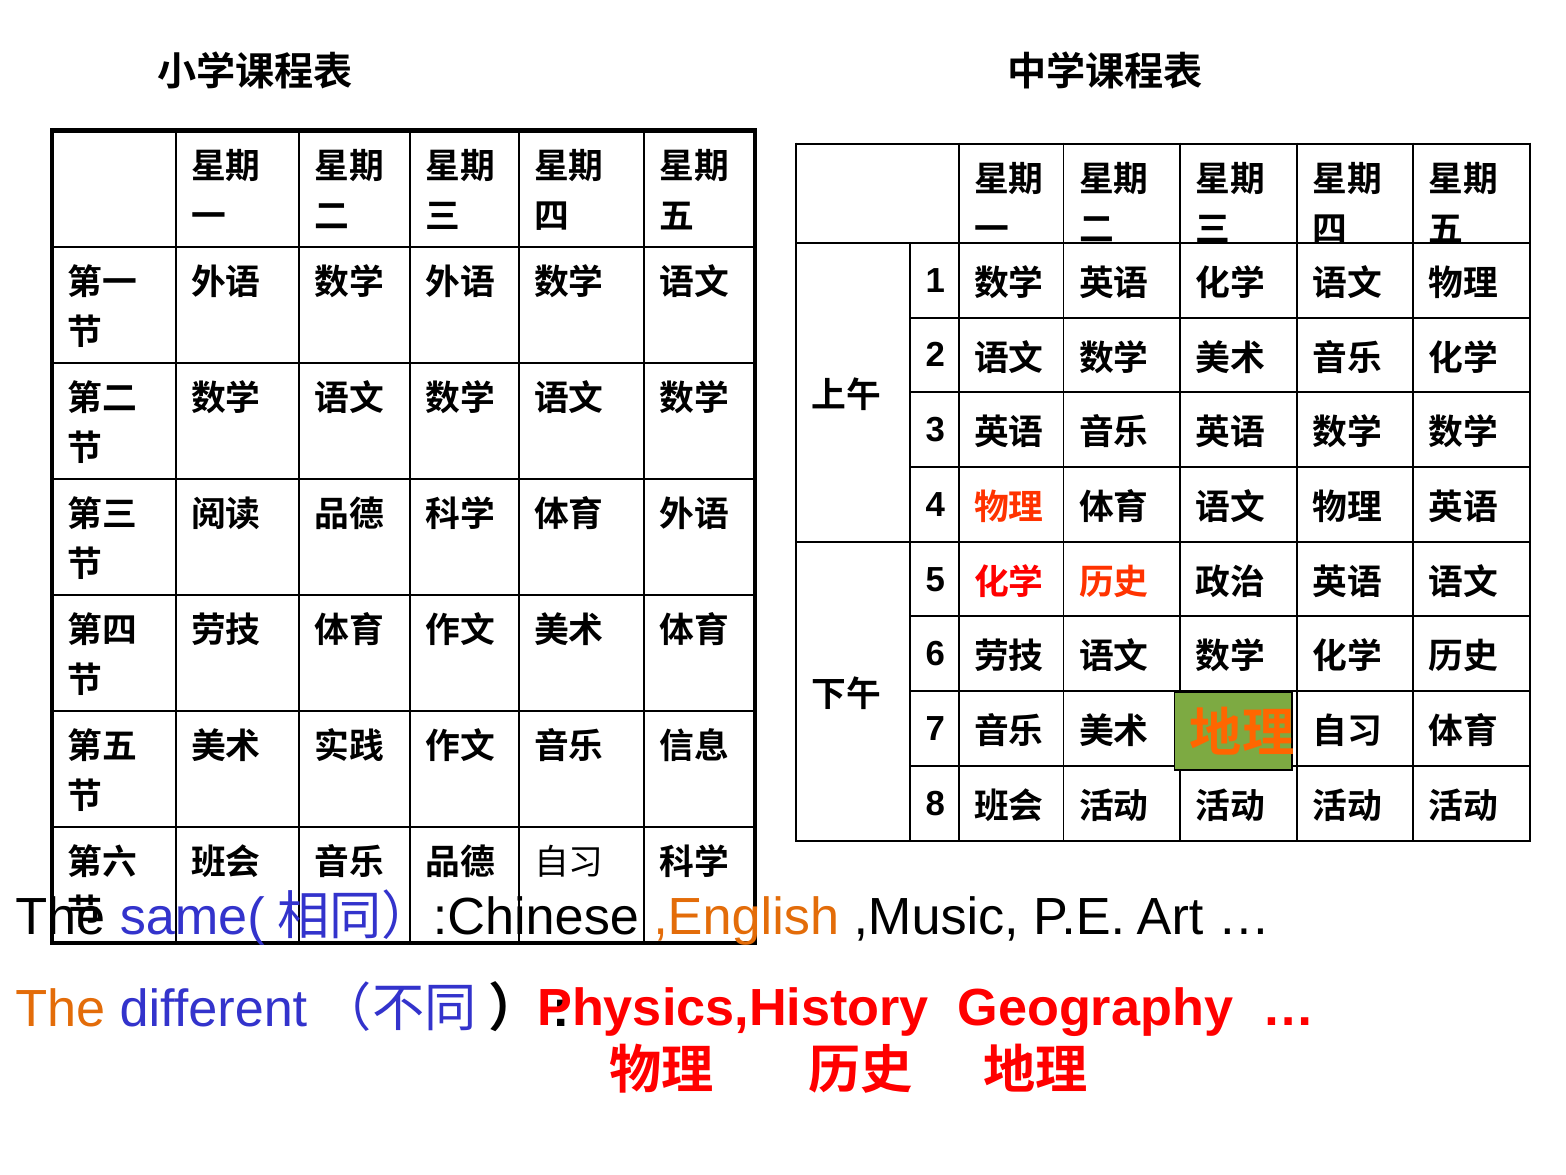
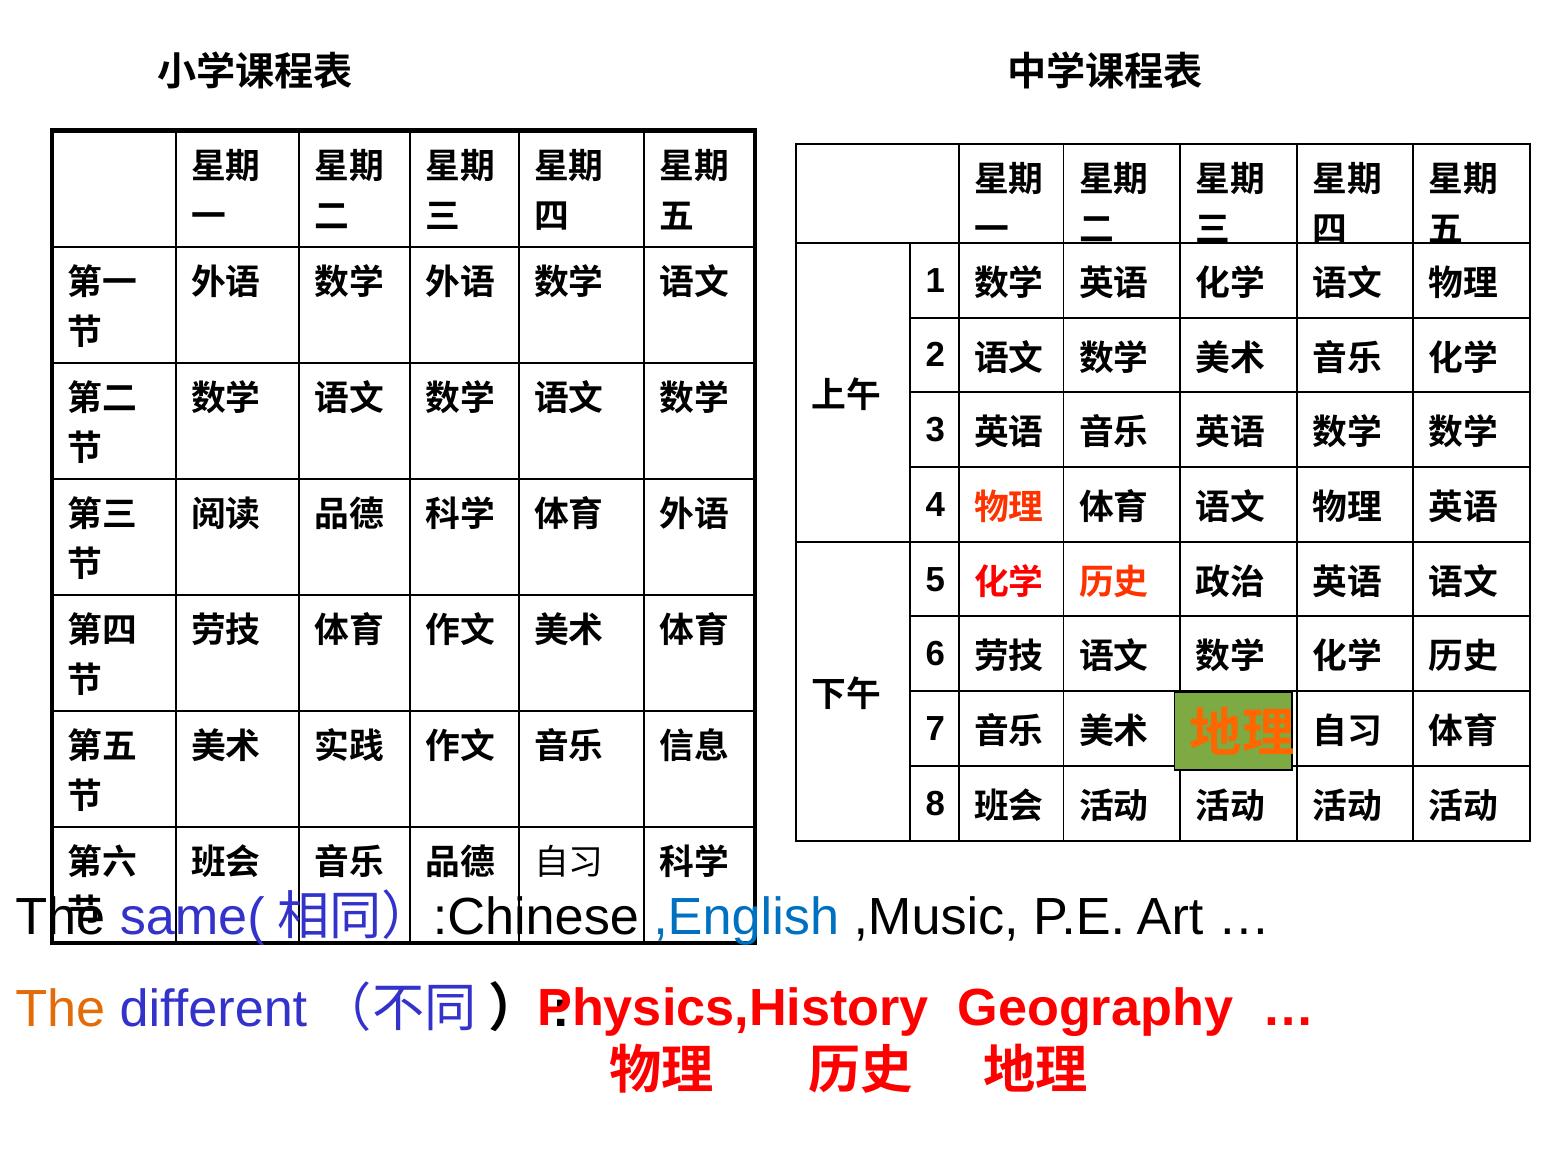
,English colour: orange -> blue
